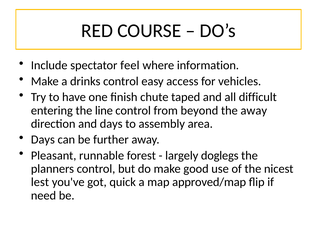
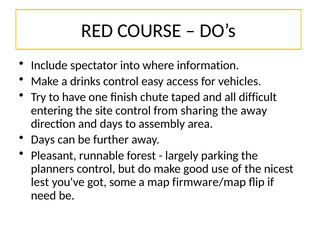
feel: feel -> into
line: line -> site
beyond: beyond -> sharing
doglegs: doglegs -> parking
quick: quick -> some
approved/map: approved/map -> firmware/map
